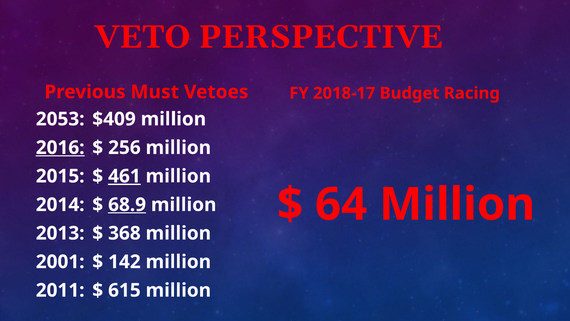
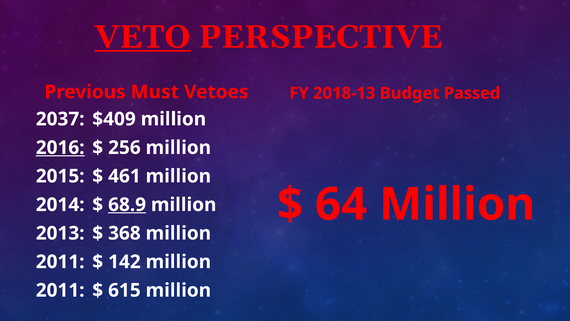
VETO underline: none -> present
2018-17: 2018-17 -> 2018-13
Racing: Racing -> Passed
2053: 2053 -> 2037
461 underline: present -> none
2001 at (60, 262): 2001 -> 2011
